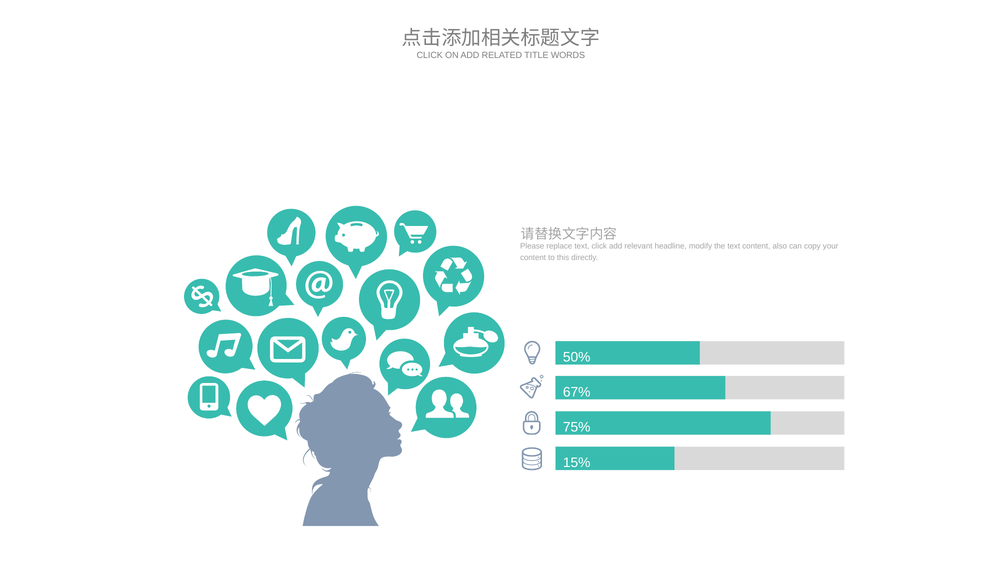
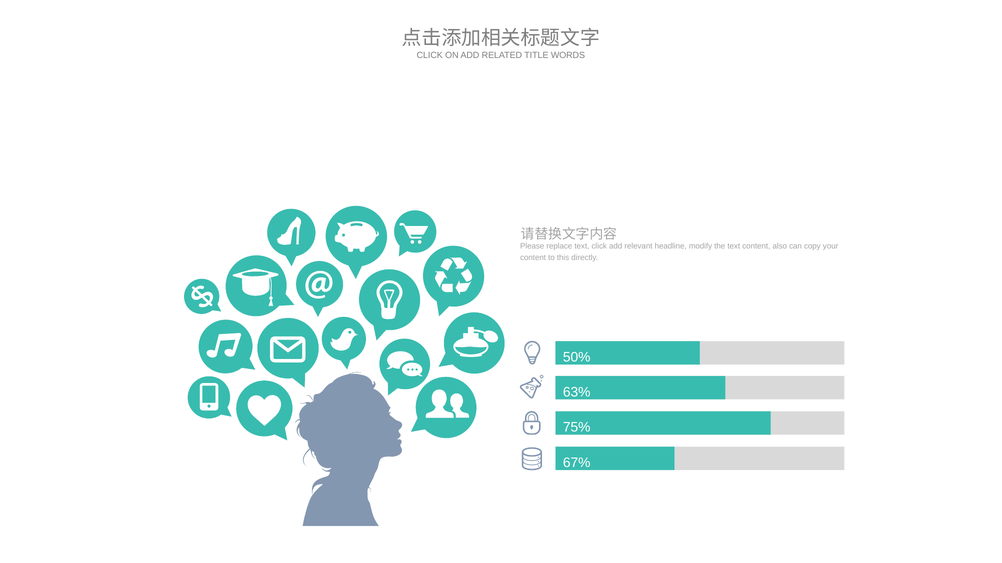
67%: 67% -> 63%
15%: 15% -> 67%
